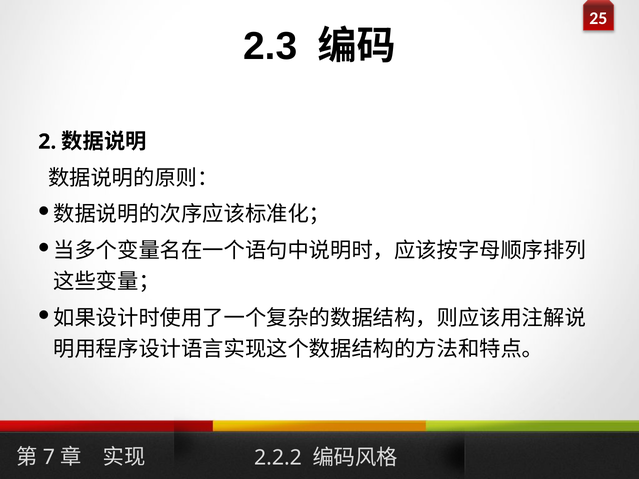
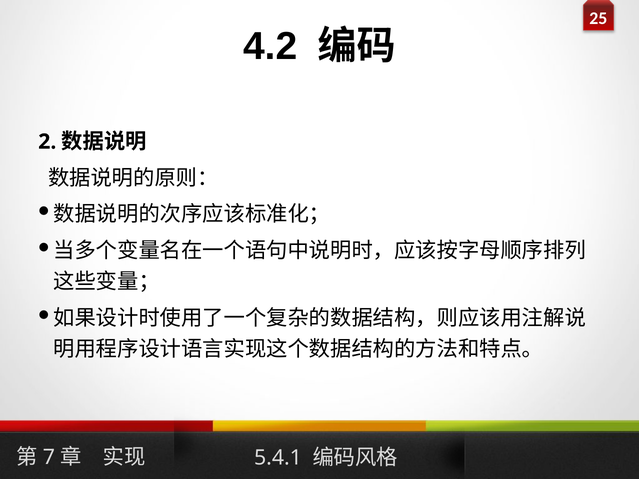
2.3: 2.3 -> 4.2
2.2.2: 2.2.2 -> 5.4.1
